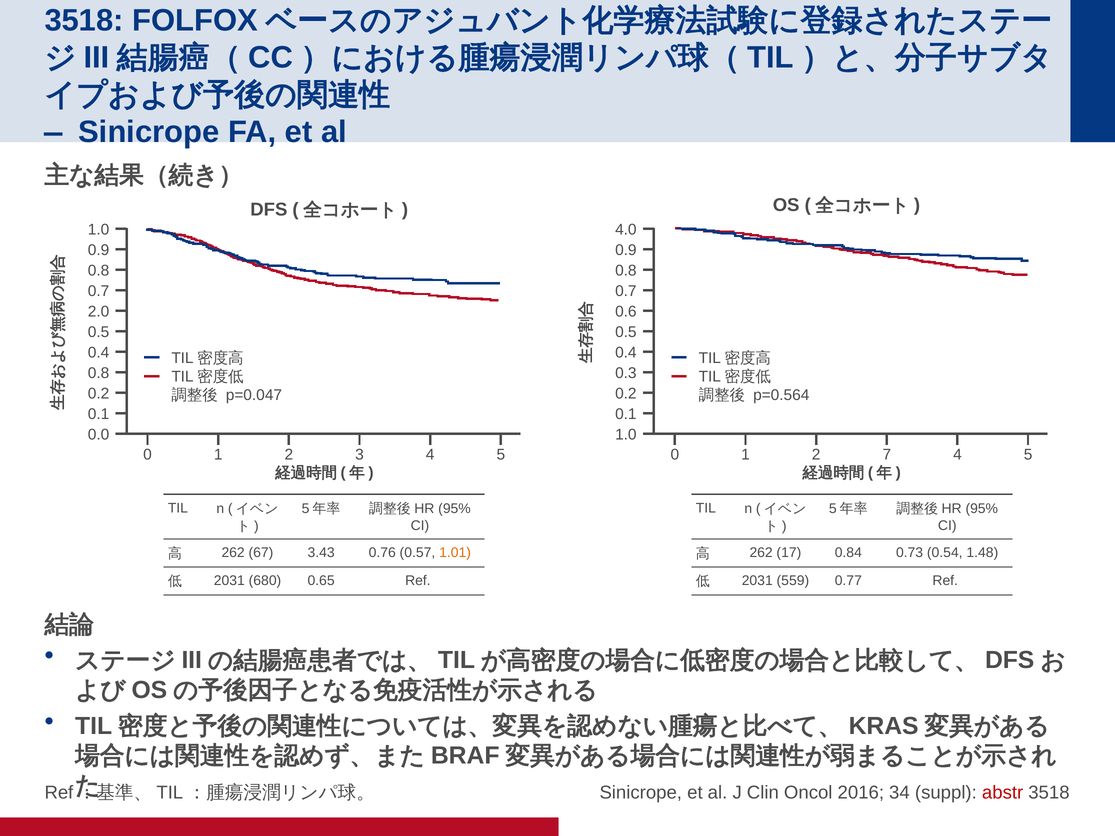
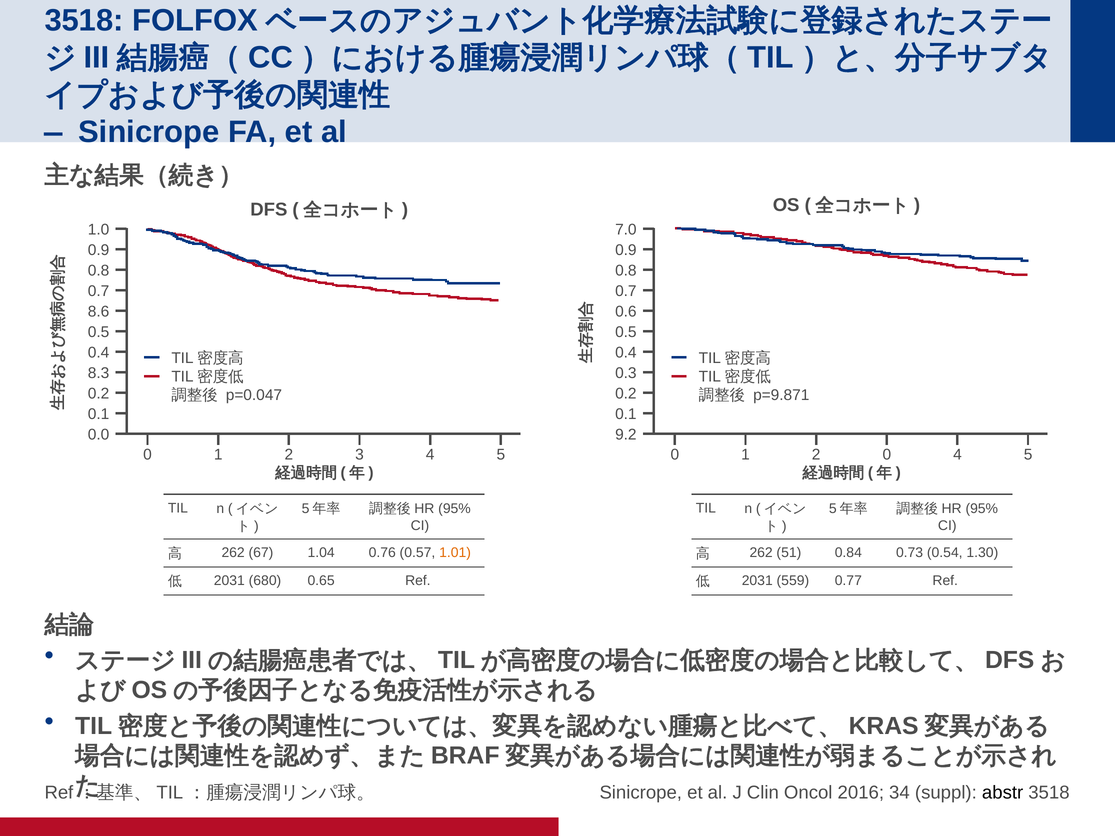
4.0: 4.0 -> 7.0
2.0: 2.0 -> 8.6
0.8 at (99, 373): 0.8 -> 8.3
p=0.564: p=0.564 -> p=9.871
1.0 at (626, 435): 1.0 -> 9.2
2 7: 7 -> 0
3.43: 3.43 -> 1.04
17: 17 -> 51
1.48: 1.48 -> 1.30
abstr colour: red -> black
